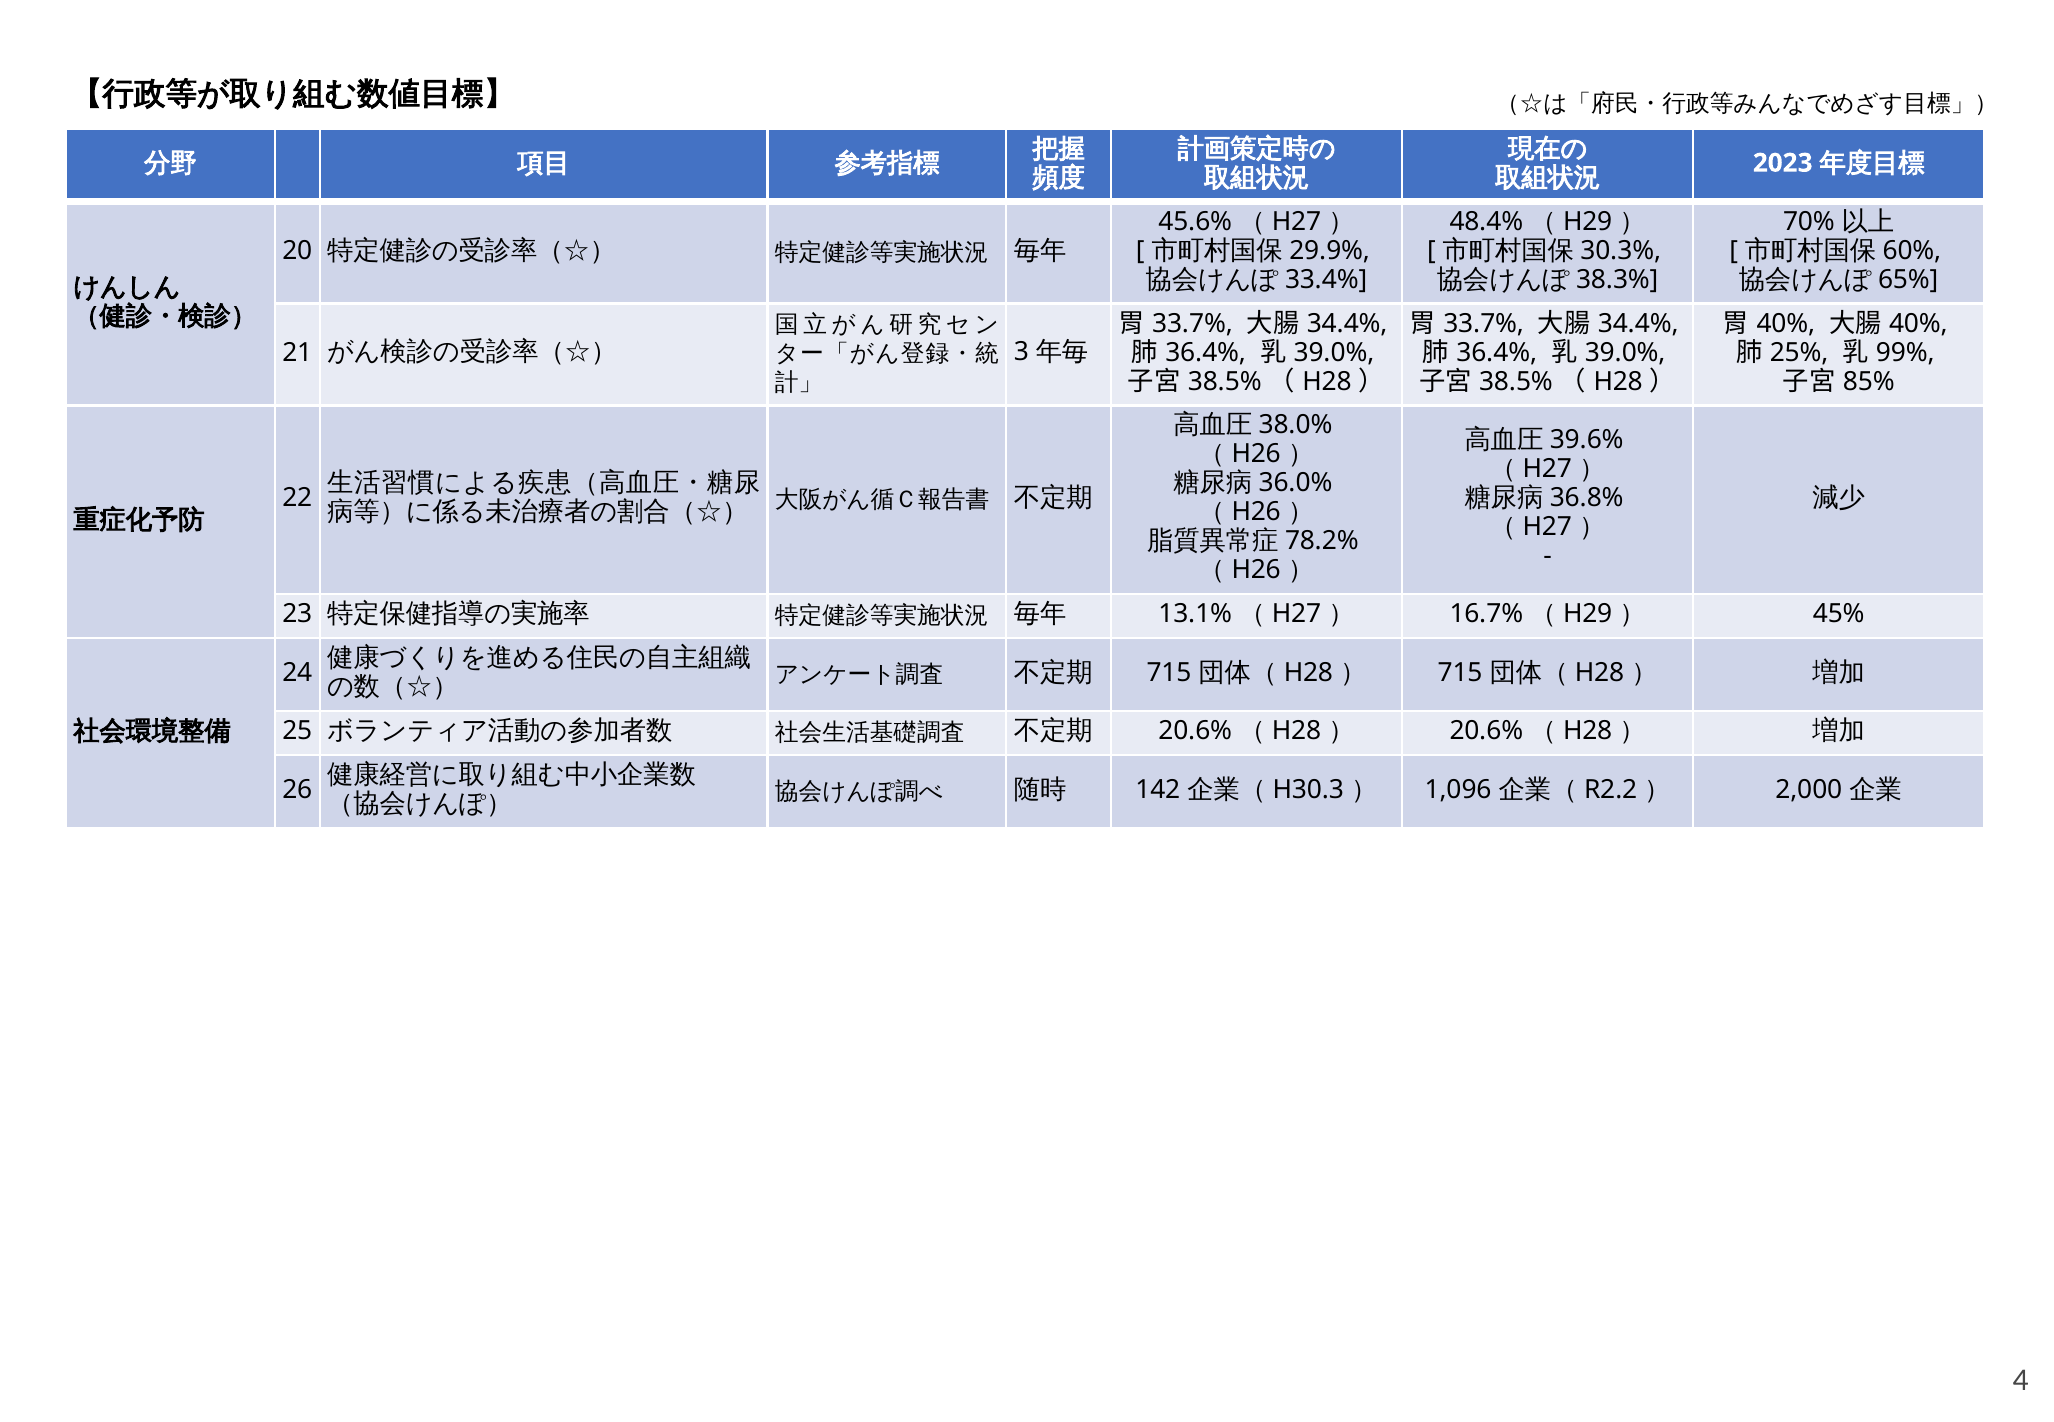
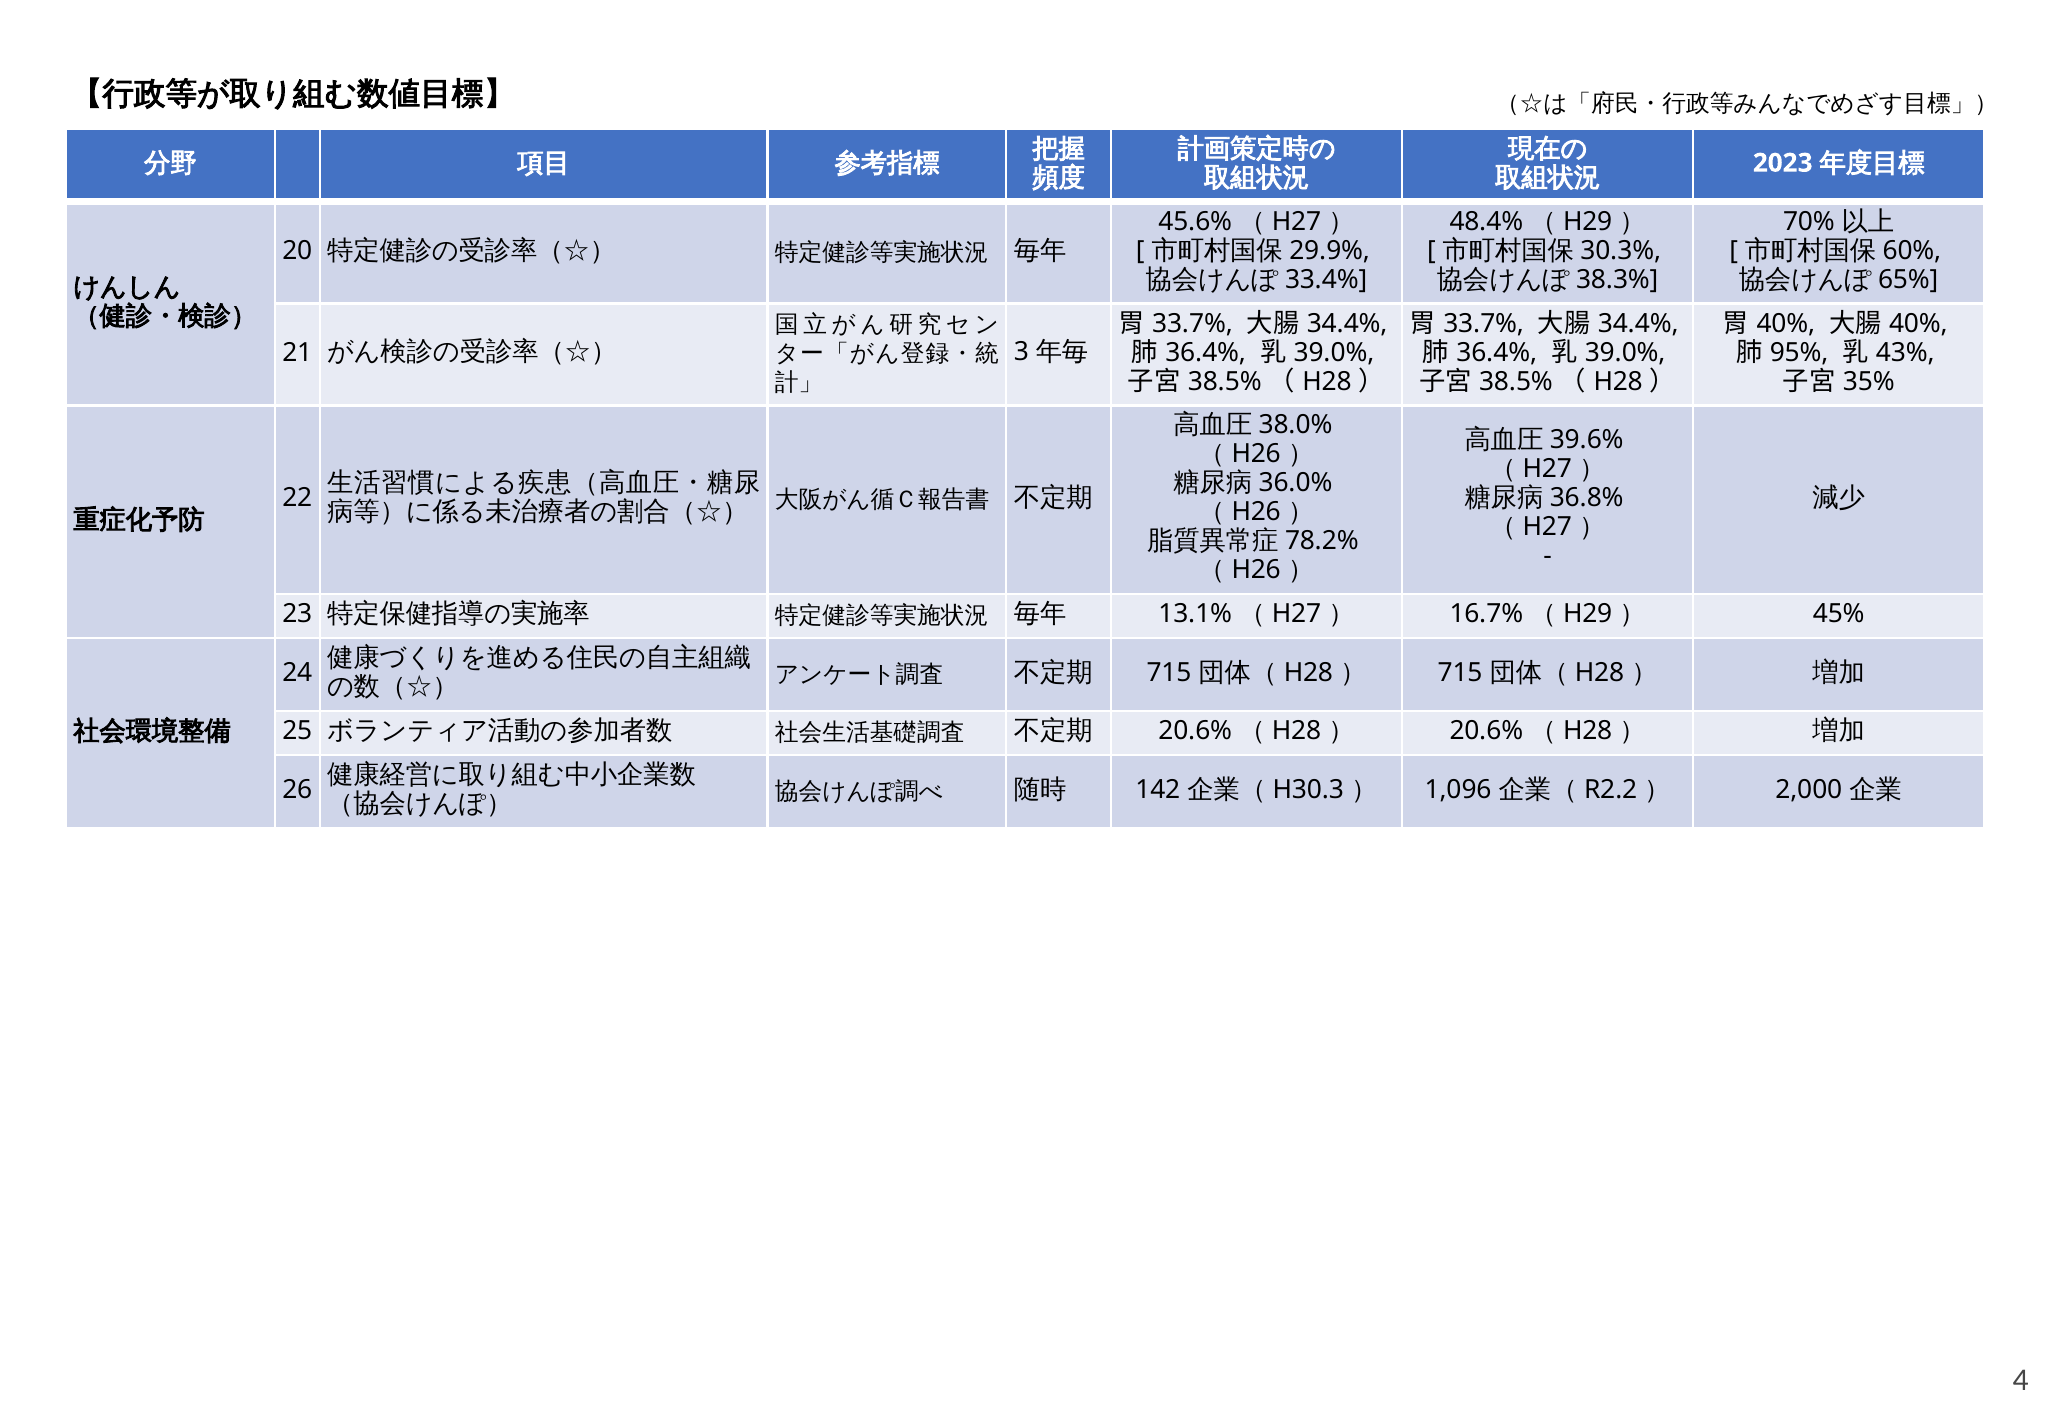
25%: 25% -> 95%
99%: 99% -> 43%
85%: 85% -> 35%
